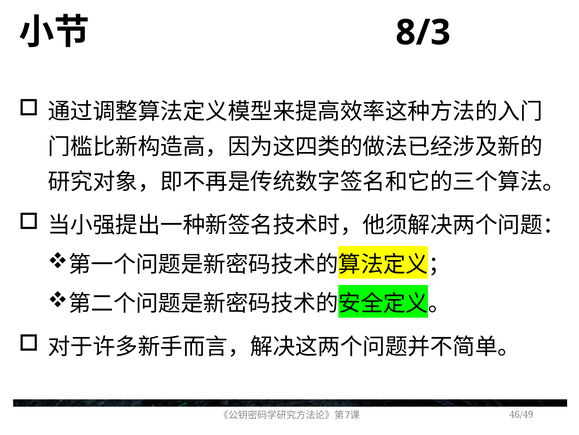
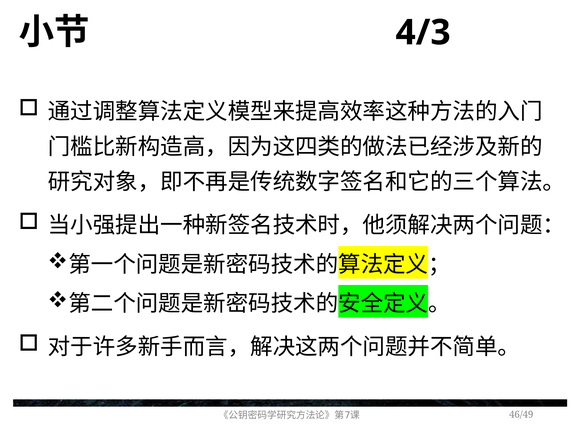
8/3: 8/3 -> 4/3
